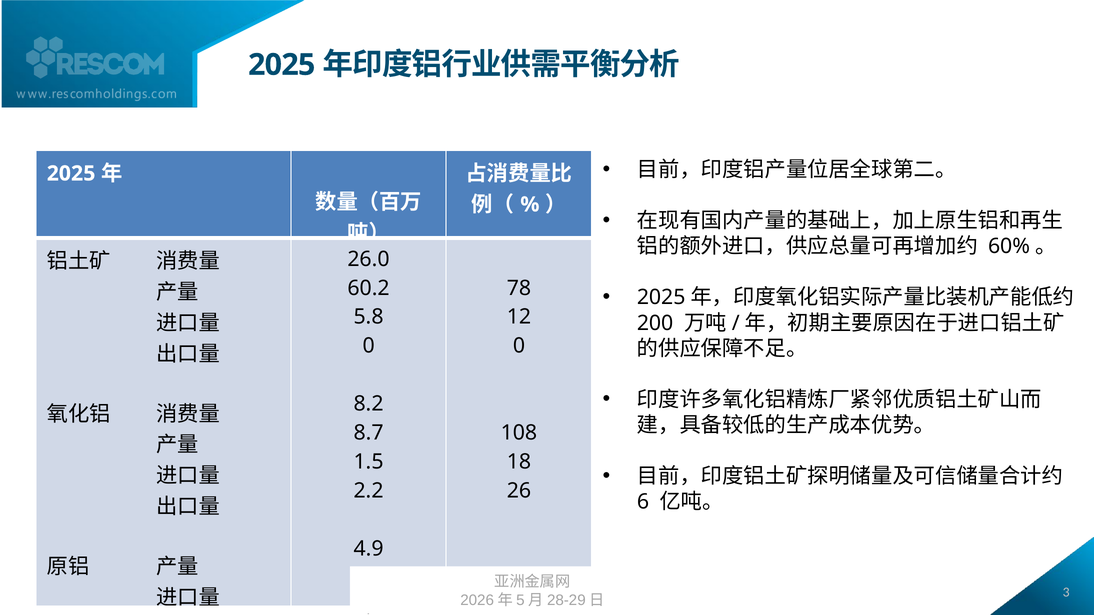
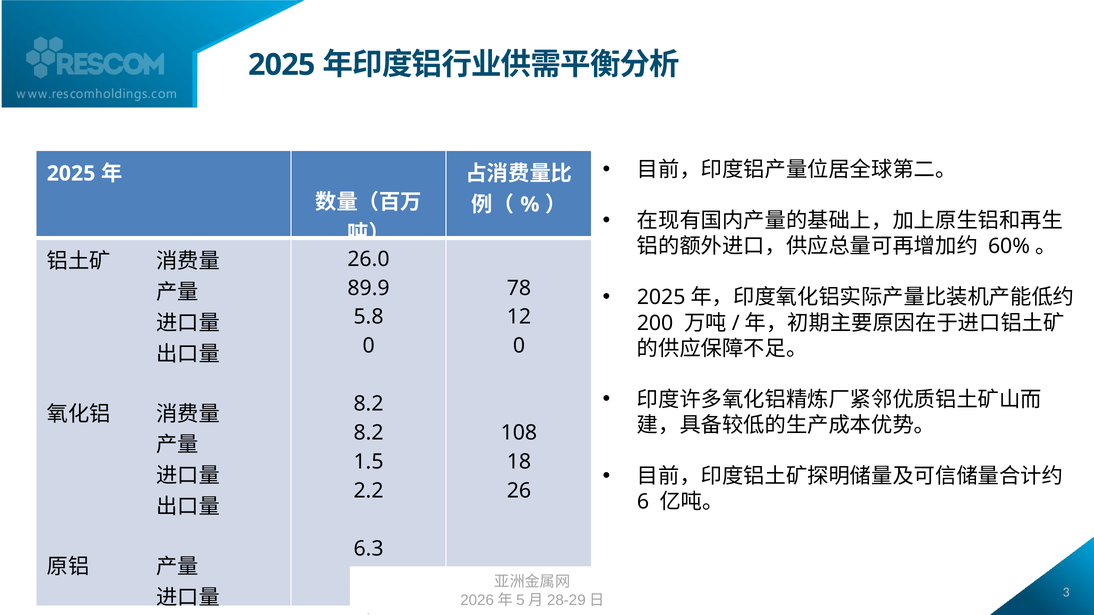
60.2: 60.2 -> 89.9
8.7 at (369, 433): 8.7 -> 8.2
4.9: 4.9 -> 6.3
